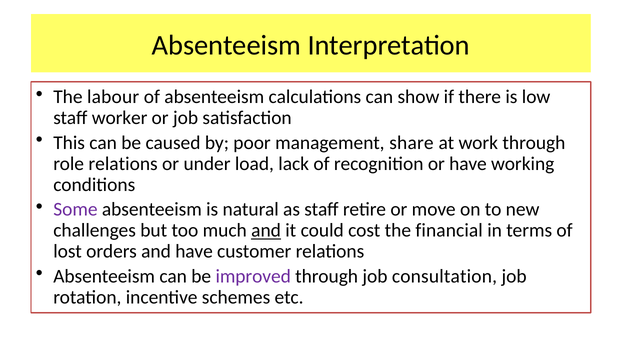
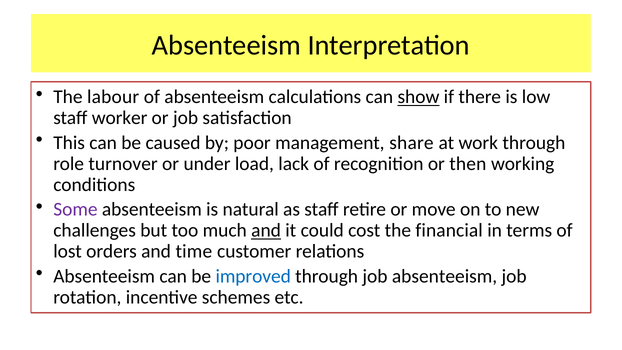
show underline: none -> present
role relations: relations -> turnover
or have: have -> then
and have: have -> time
improved colour: purple -> blue
job consultation: consultation -> absenteeism
